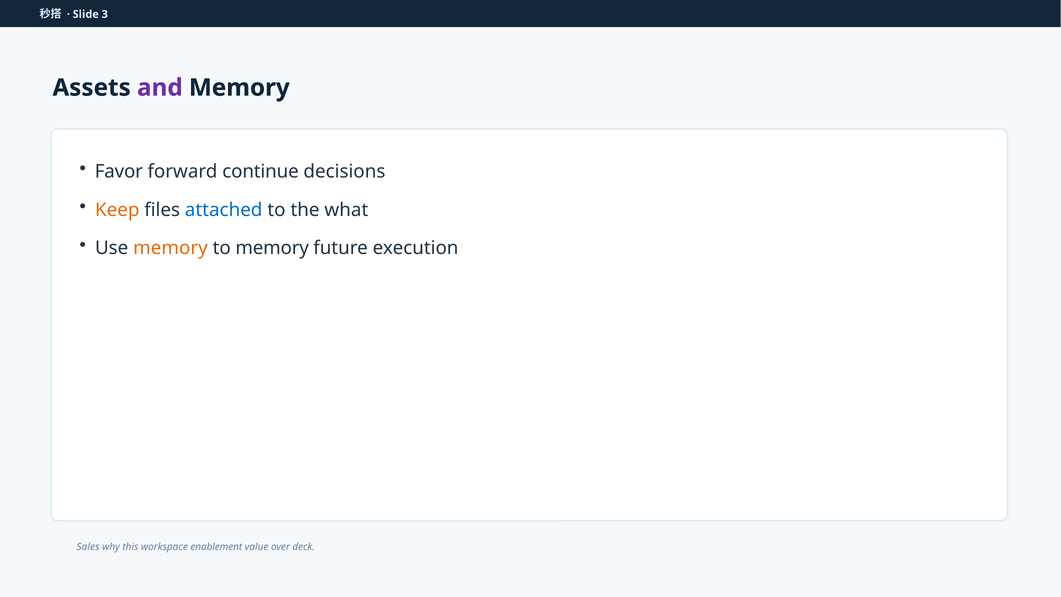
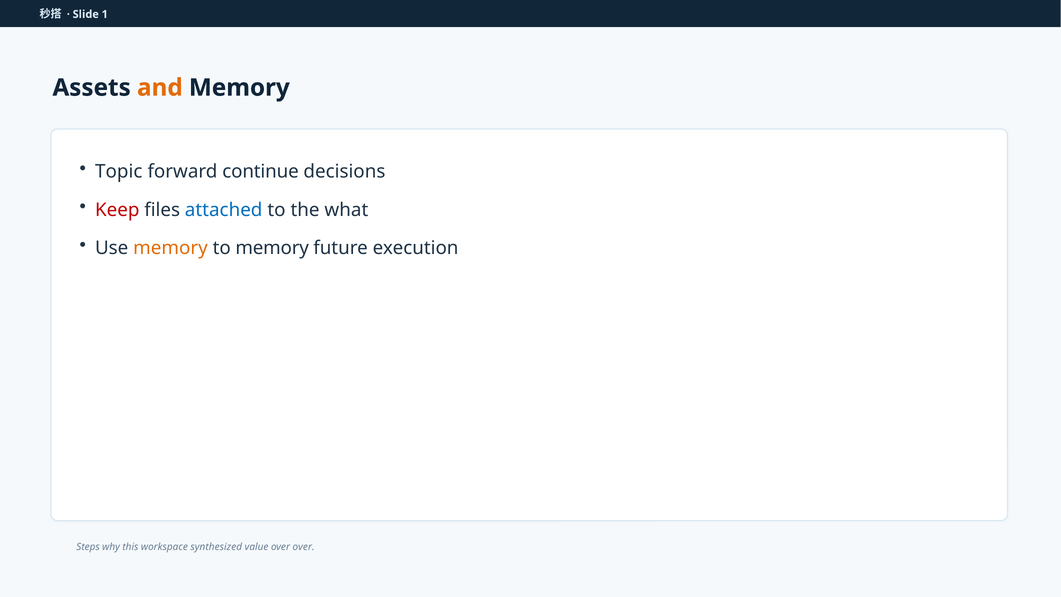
3: 3 -> 1
and colour: purple -> orange
Favor: Favor -> Topic
Keep colour: orange -> red
Sales: Sales -> Steps
enablement: enablement -> synthesized
over deck: deck -> over
